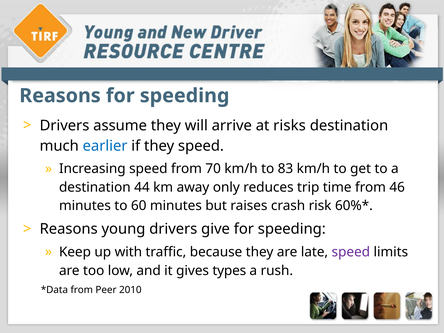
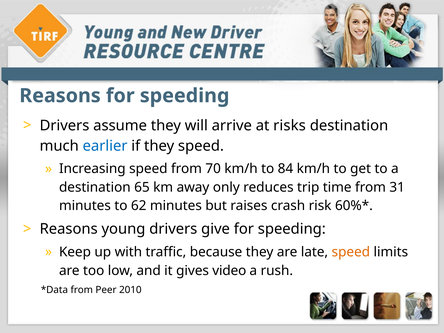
83: 83 -> 84
44: 44 -> 65
46: 46 -> 31
60: 60 -> 62
speed at (351, 252) colour: purple -> orange
types: types -> video
